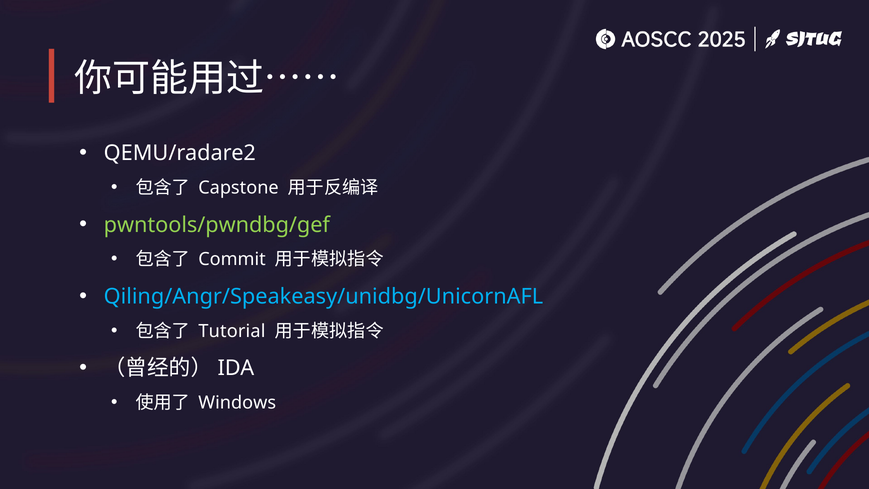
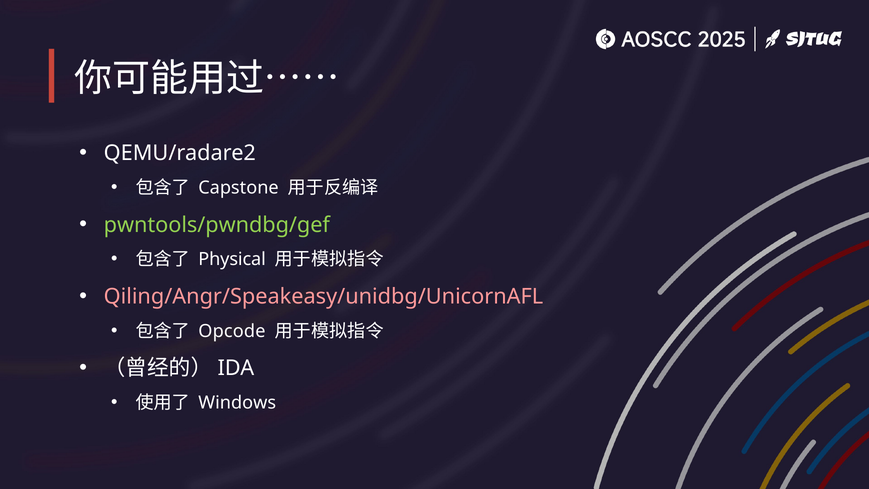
Commit: Commit -> Physical
Qiling/Angr/Speakeasy/unidbg/UnicornAFL colour: light blue -> pink
Tutorial: Tutorial -> Opcode
